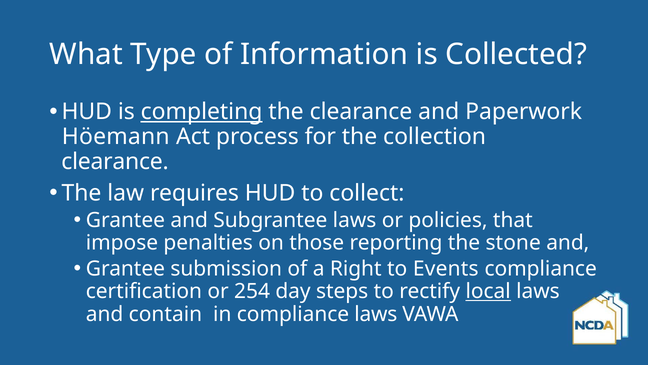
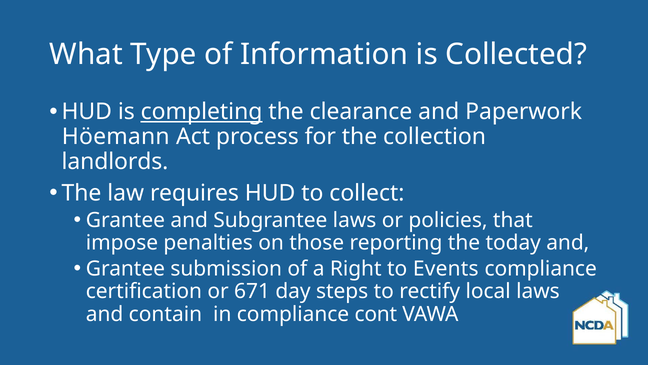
clearance at (115, 161): clearance -> landlords
stone: stone -> today
254: 254 -> 671
local underline: present -> none
compliance laws: laws -> cont
